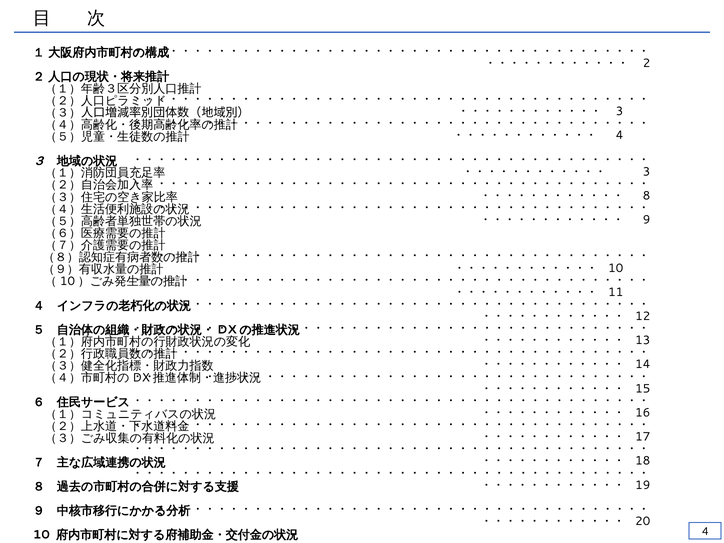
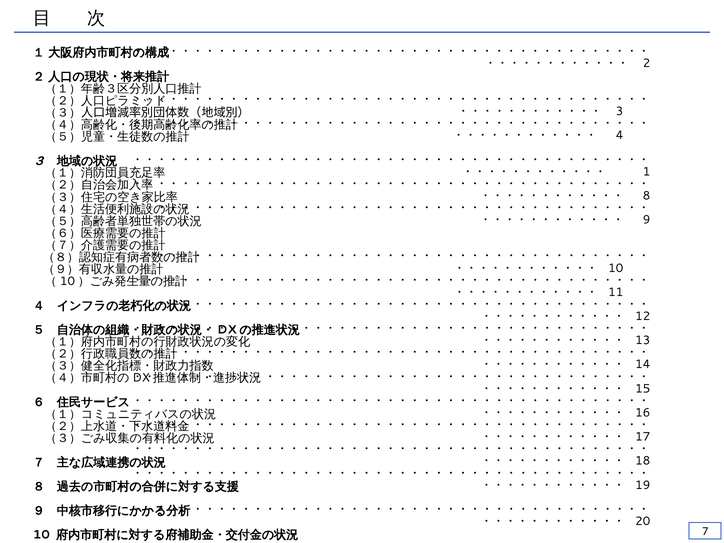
3 at (647, 172): 3 -> 1
4 at (705, 531): 4 -> 7
